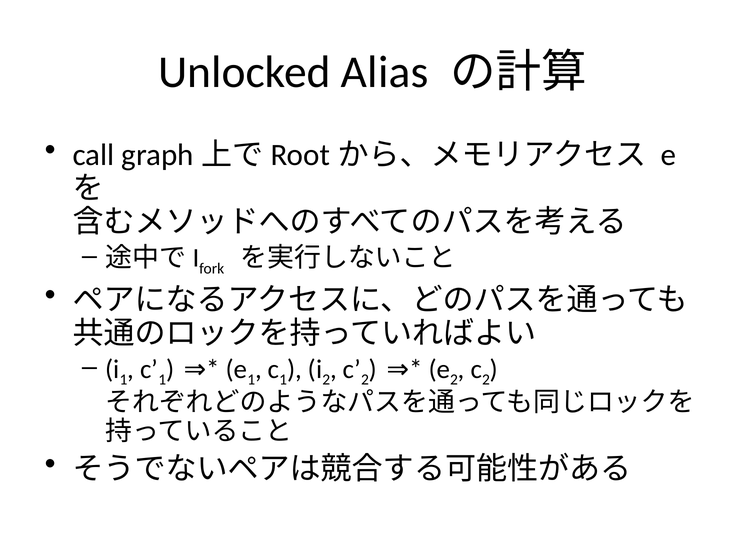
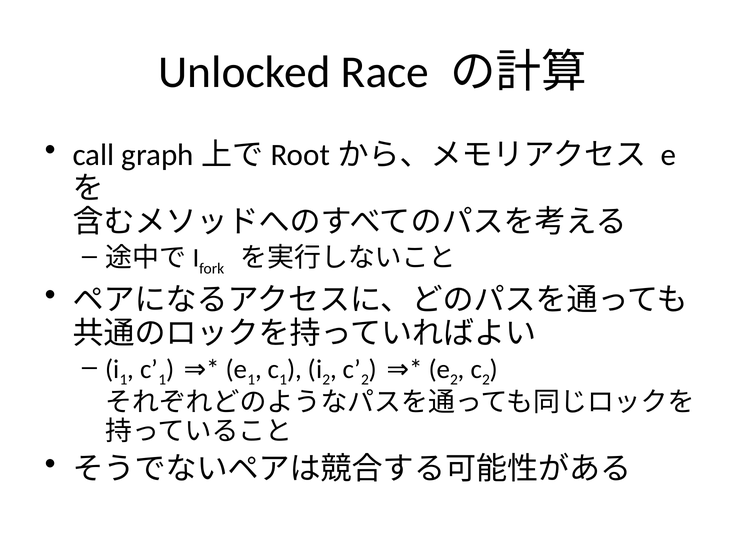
Alias: Alias -> Race
